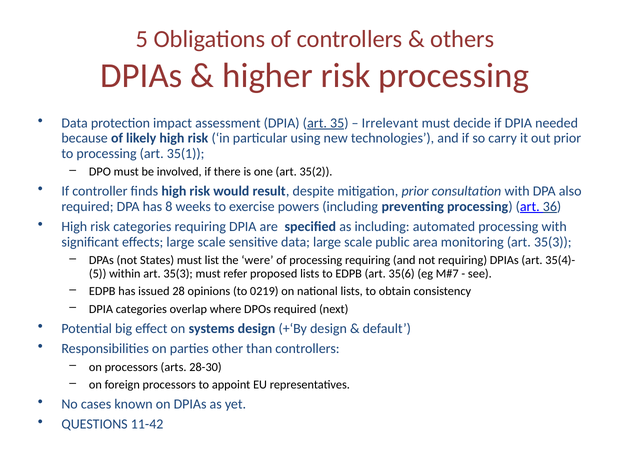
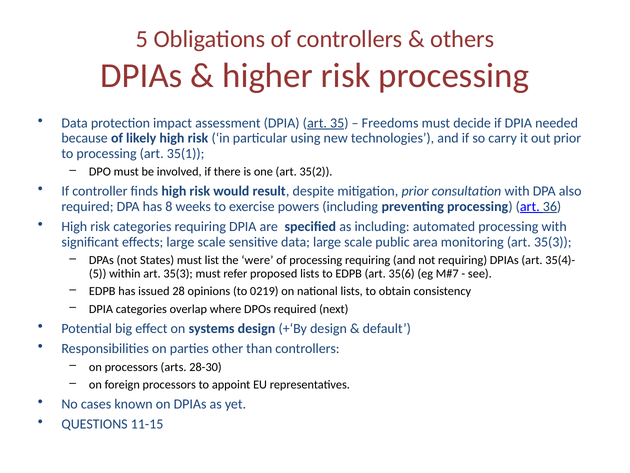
Irrelevant: Irrelevant -> Freedoms
11-42: 11-42 -> 11-15
